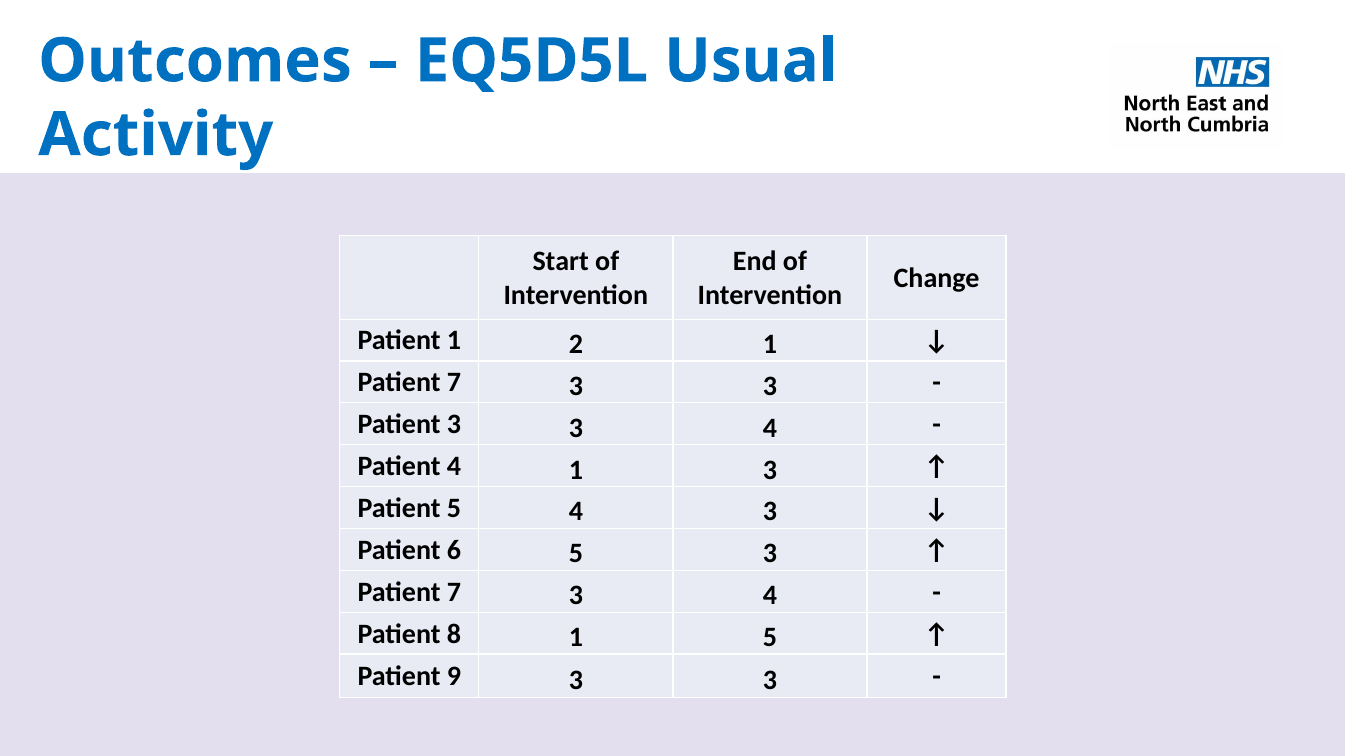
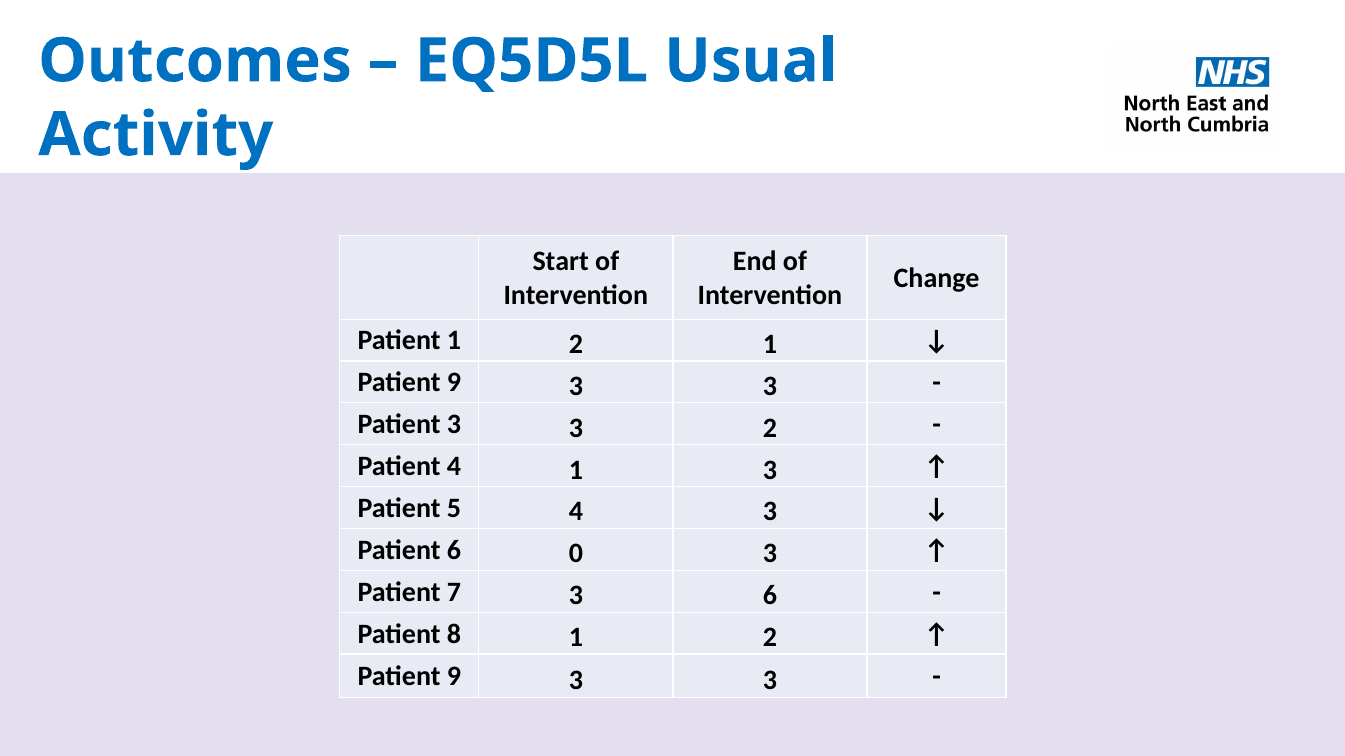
7 at (454, 383): 7 -> 9
3 3 4: 4 -> 2
6 5: 5 -> 0
7 3 4: 4 -> 6
8 1 5: 5 -> 2
